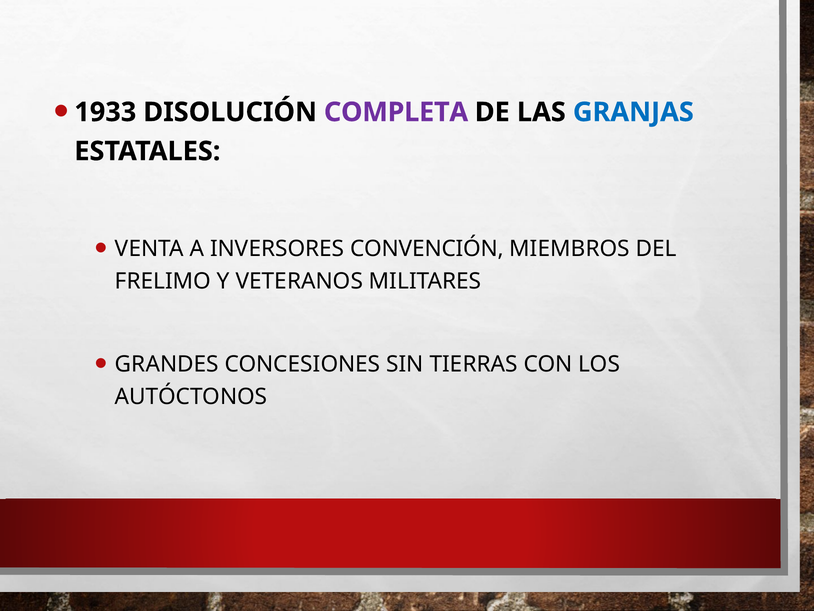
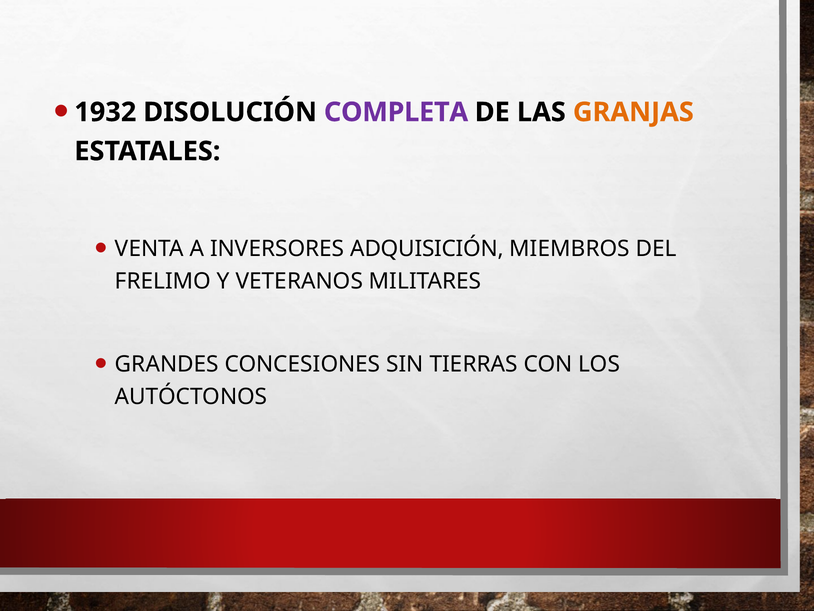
1933: 1933 -> 1932
GRANJAS colour: blue -> orange
CONVENCIÓN: CONVENCIÓN -> ADQUISICIÓN
